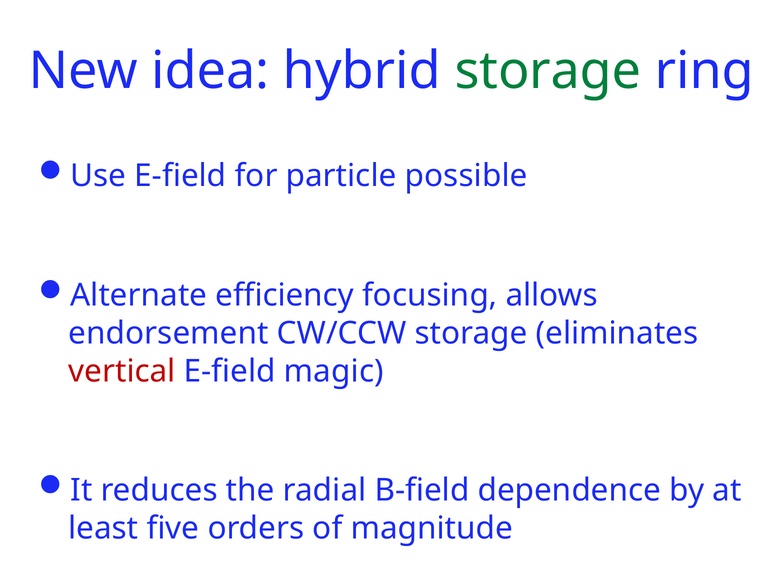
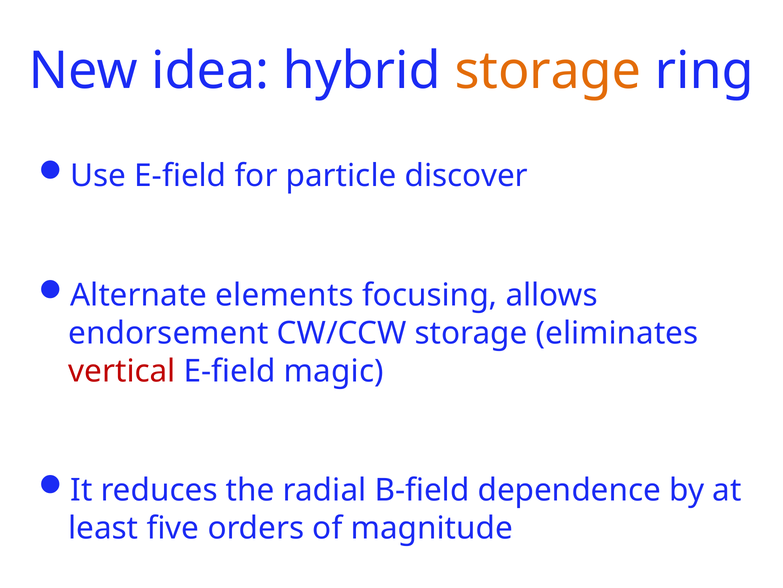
storage at (548, 71) colour: green -> orange
possible: possible -> discover
efficiency: efficiency -> elements
